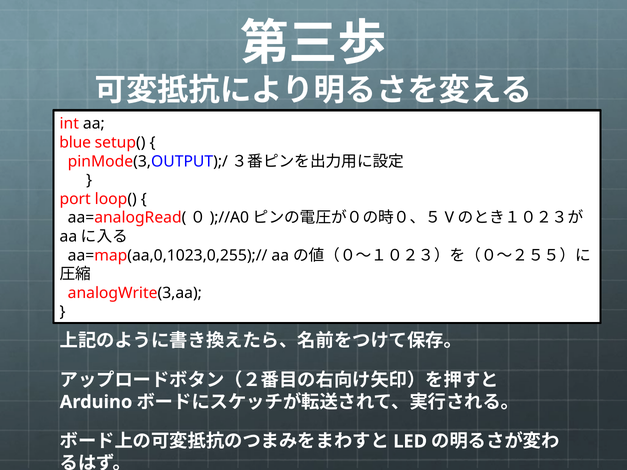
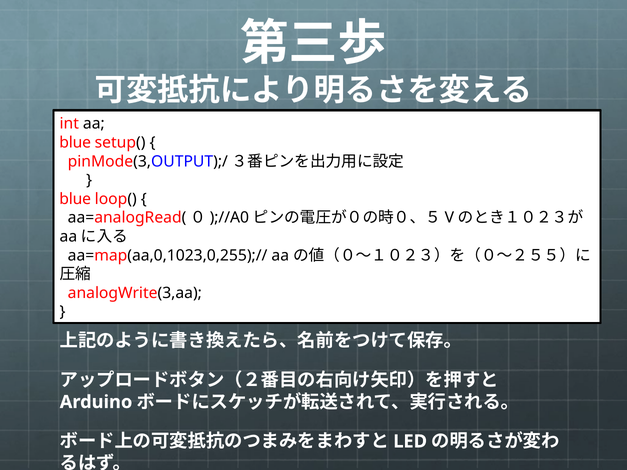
port at (75, 199): port -> blue
